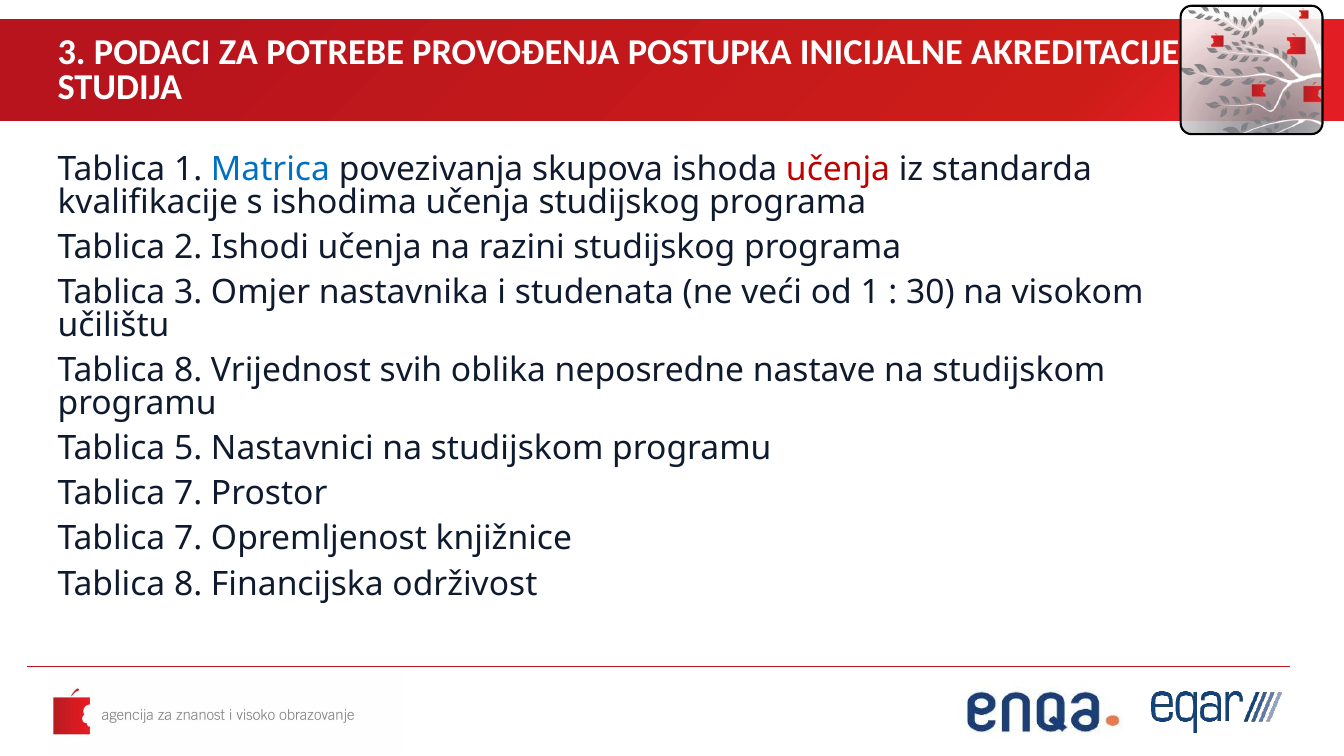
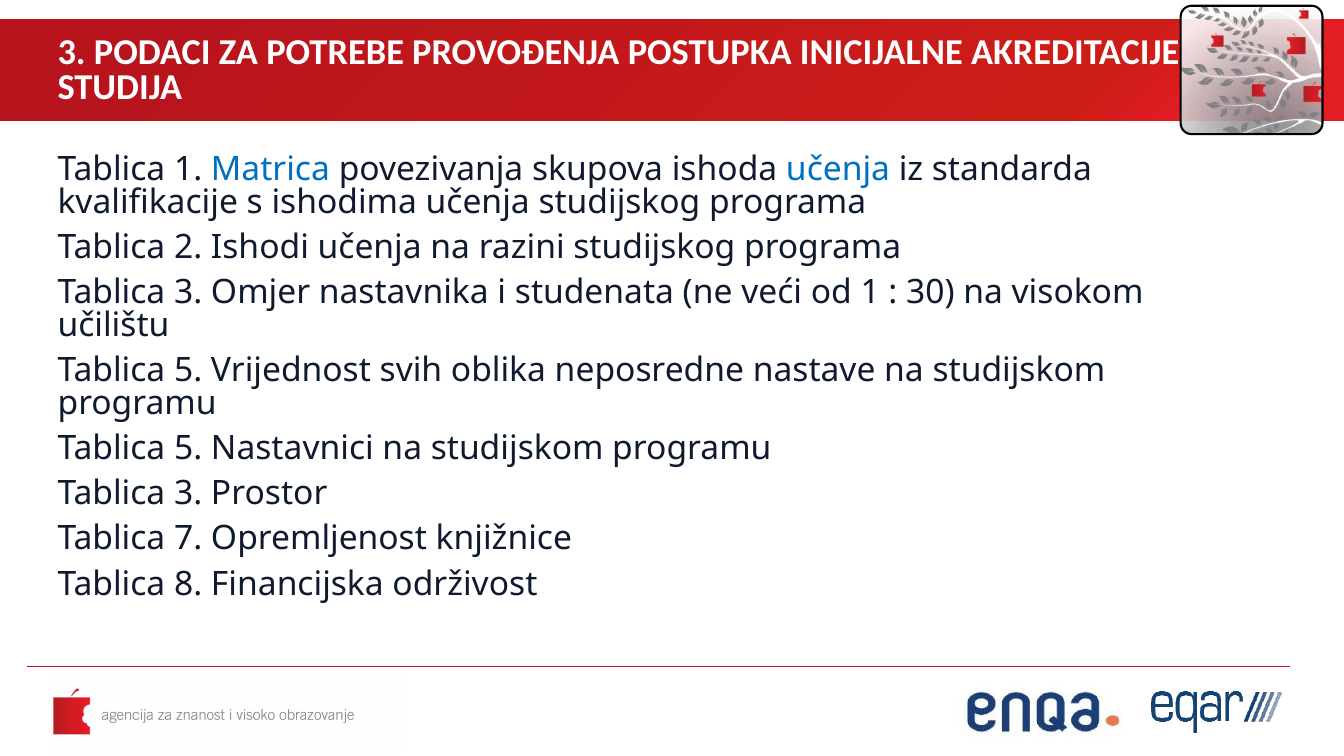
učenja at (838, 169) colour: red -> blue
8 at (188, 371): 8 -> 5
7 at (188, 494): 7 -> 3
